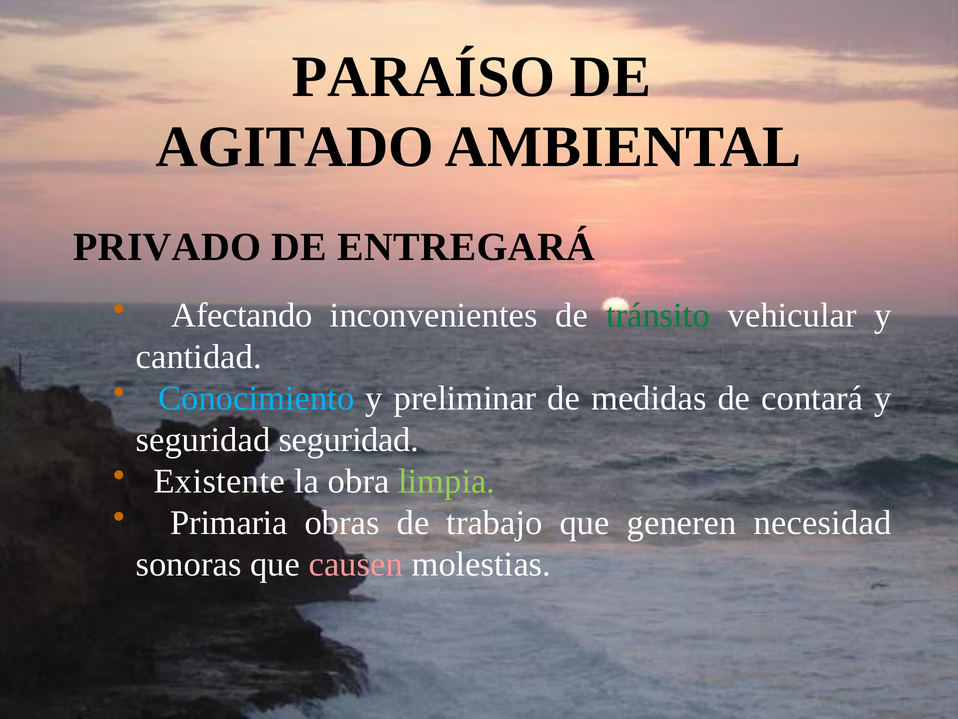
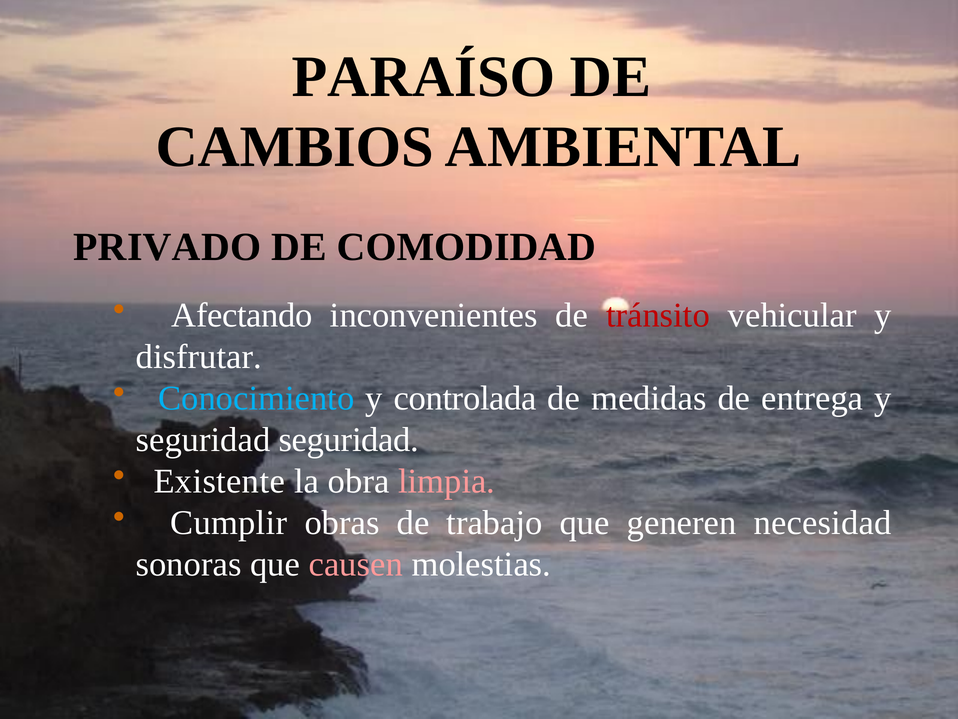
AGITADO: AGITADO -> CAMBIOS
ENTREGARÁ: ENTREGARÁ -> COMODIDAD
tránsito colour: green -> red
cantidad: cantidad -> disfrutar
preliminar: preliminar -> controlada
contará: contará -> entrega
limpia colour: light green -> pink
Primaria: Primaria -> Cumplir
